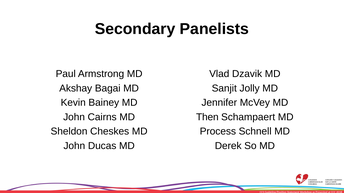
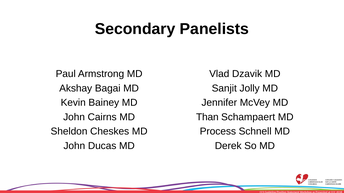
Then: Then -> Than
